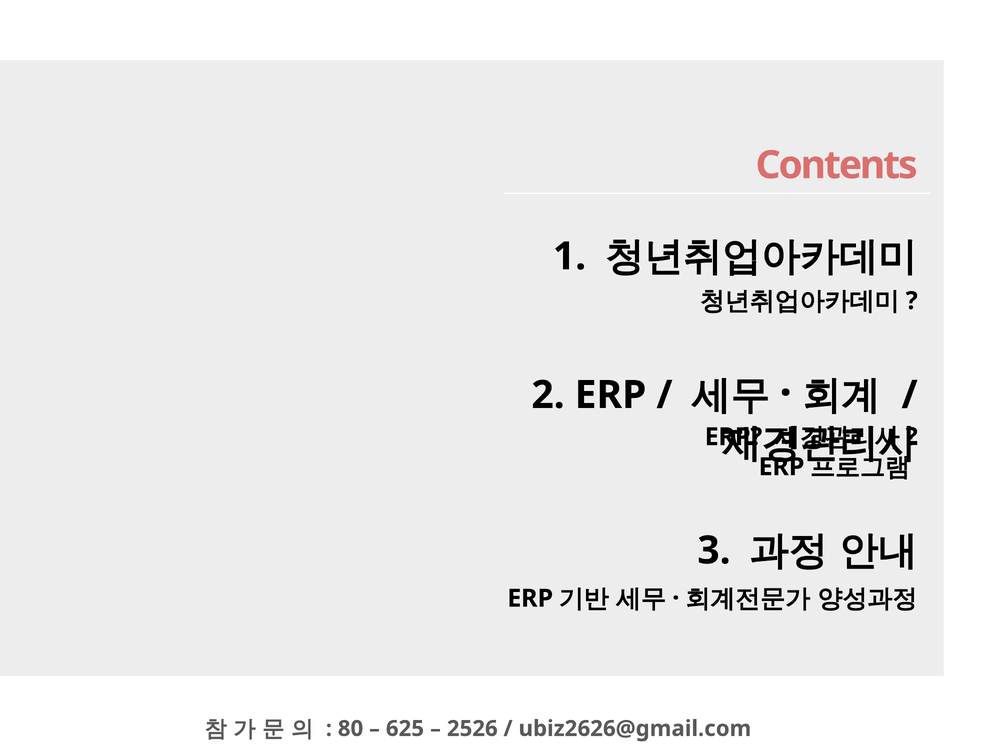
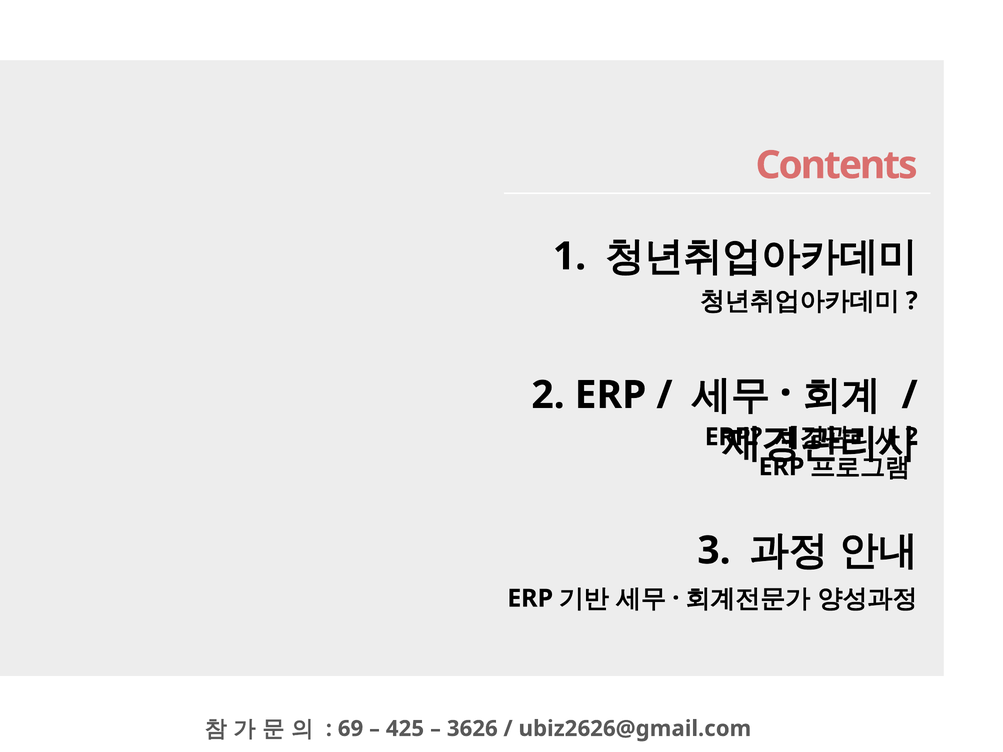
80: 80 -> 69
625: 625 -> 425
2526: 2526 -> 3626
